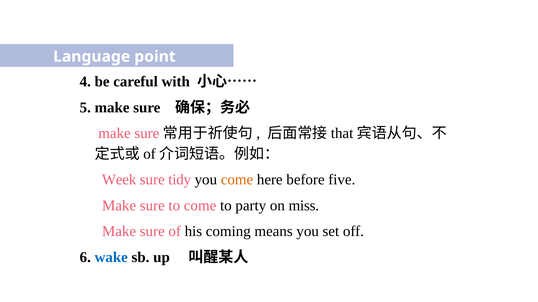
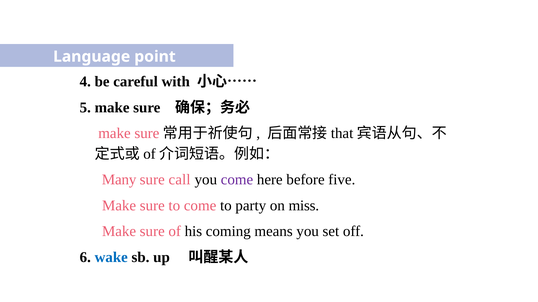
Week: Week -> Many
tidy: tidy -> call
come at (237, 180) colour: orange -> purple
